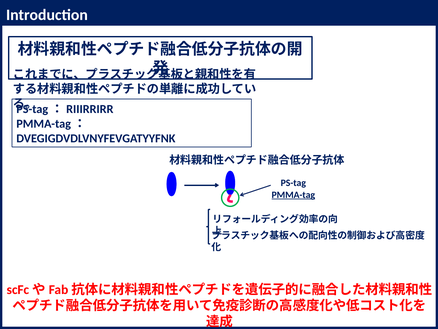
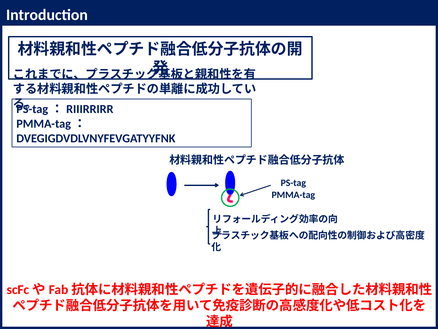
PMMA-tag underline: present -> none
